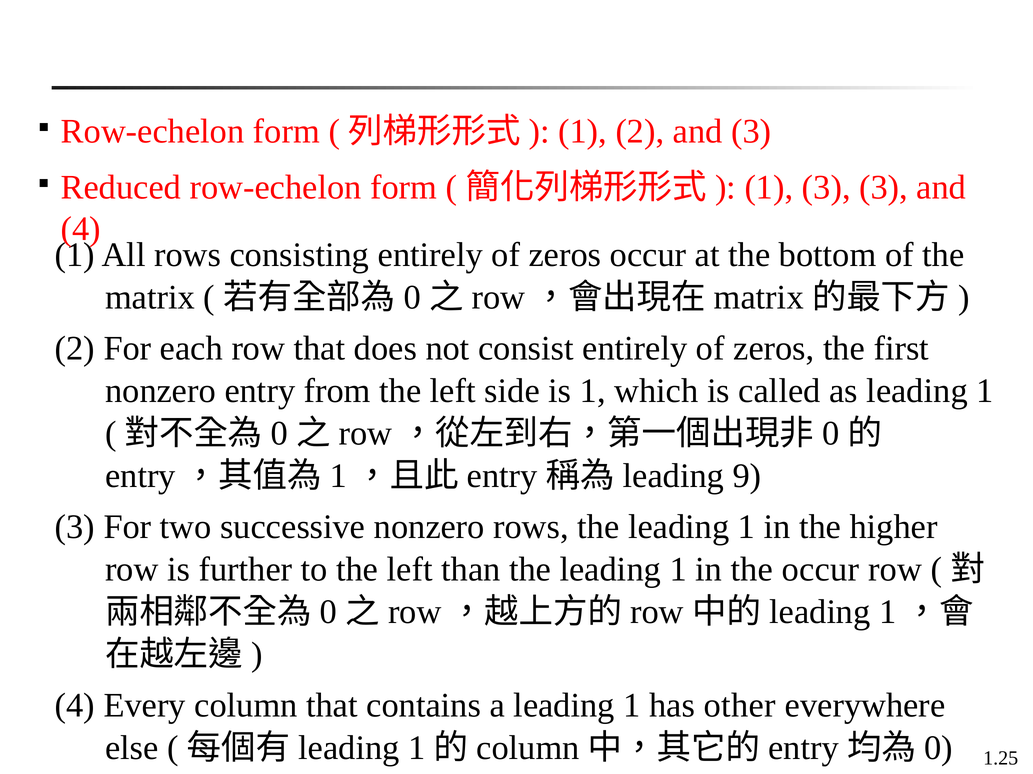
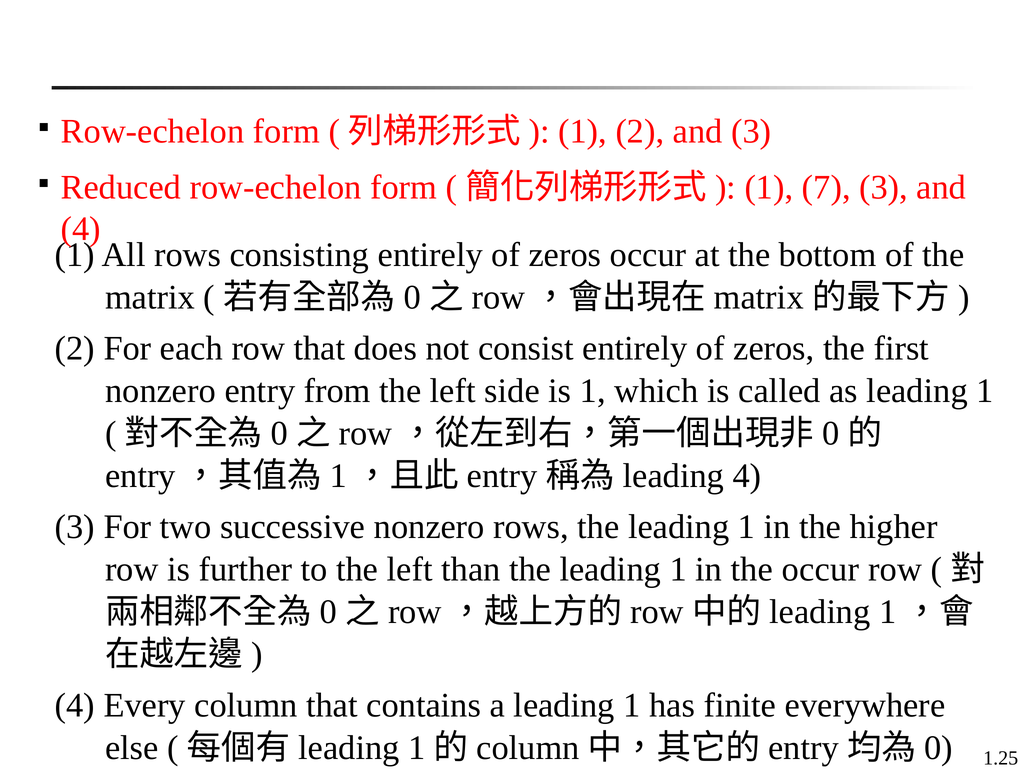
1 3: 3 -> 7
9 at (747, 476): 9 -> 4
other: other -> finite
